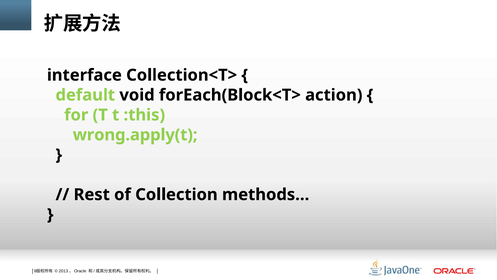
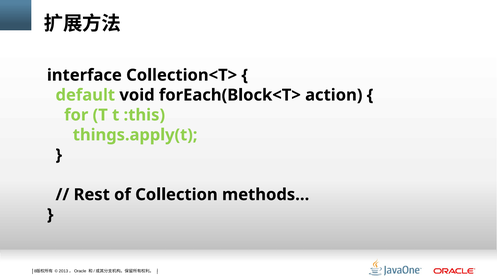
wrong.apply(t: wrong.apply(t -> things.apply(t
